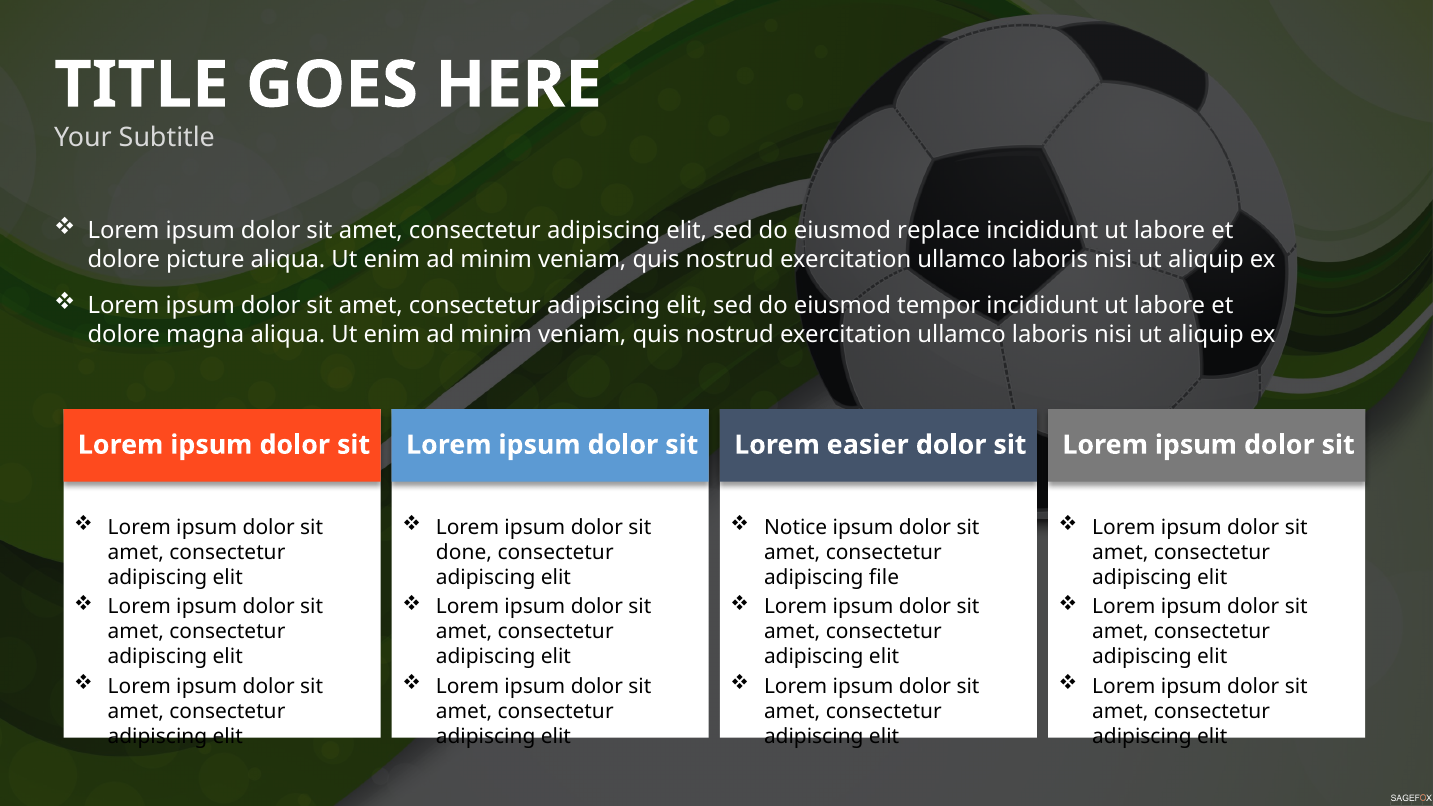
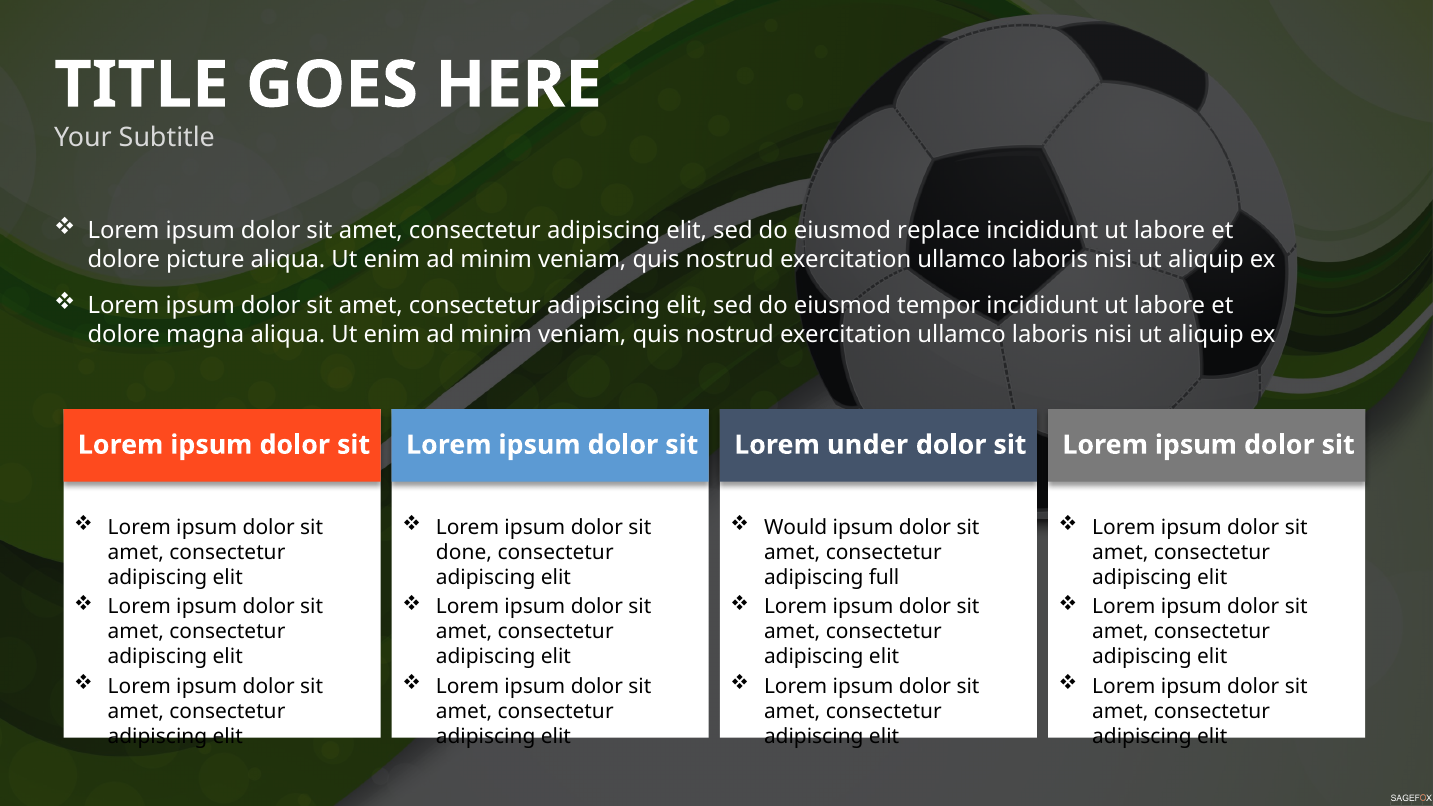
easier: easier -> under
Notice: Notice -> Would
file: file -> full
